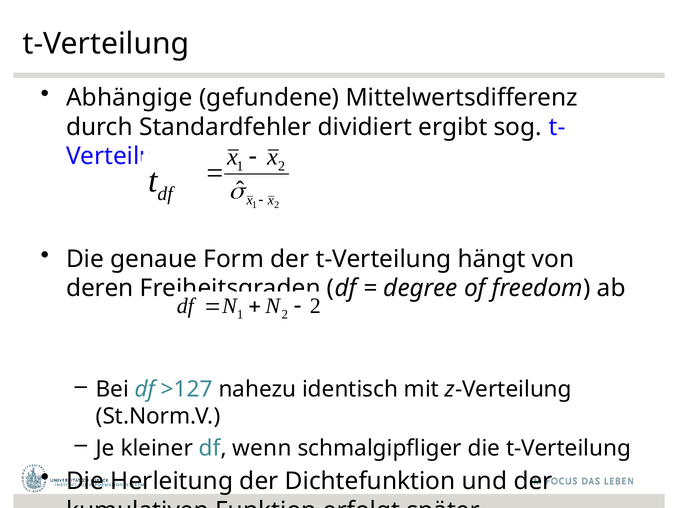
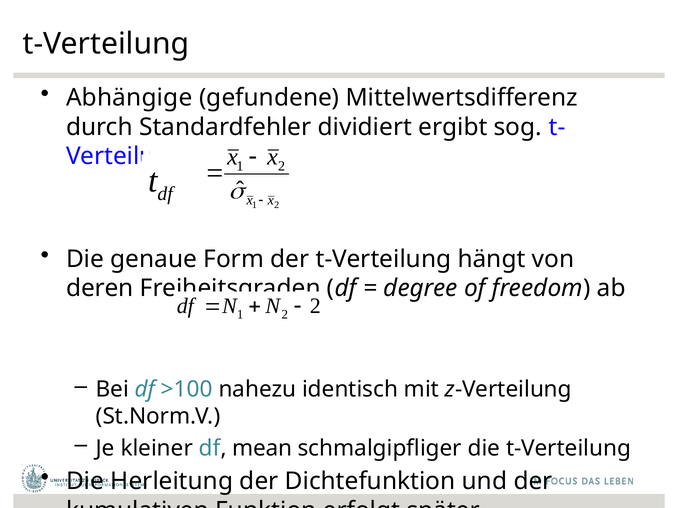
>127: >127 -> >100
wenn: wenn -> mean
